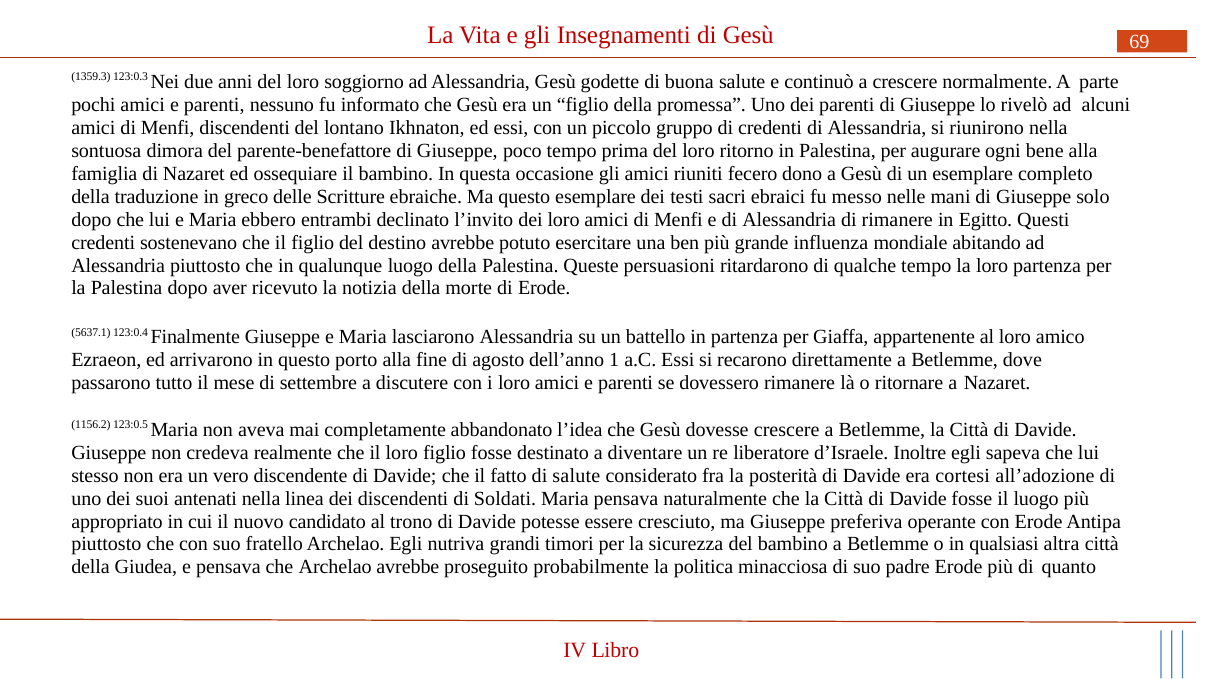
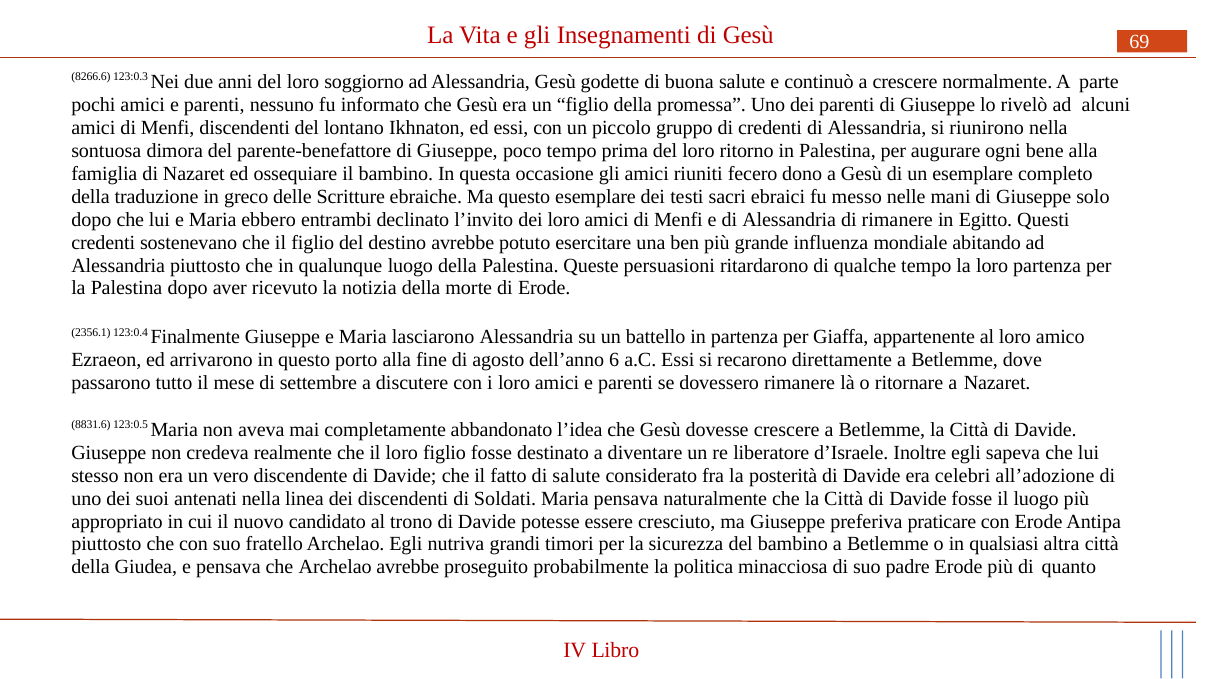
1359.3: 1359.3 -> 8266.6
5637.1: 5637.1 -> 2356.1
1: 1 -> 6
1156.2: 1156.2 -> 8831.6
cortesi: cortesi -> celebri
operante: operante -> praticare
